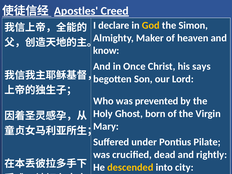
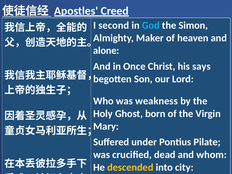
declare: declare -> second
God colour: yellow -> light blue
know: know -> alone
prevented: prevented -> weakness
rightly: rightly -> whom
